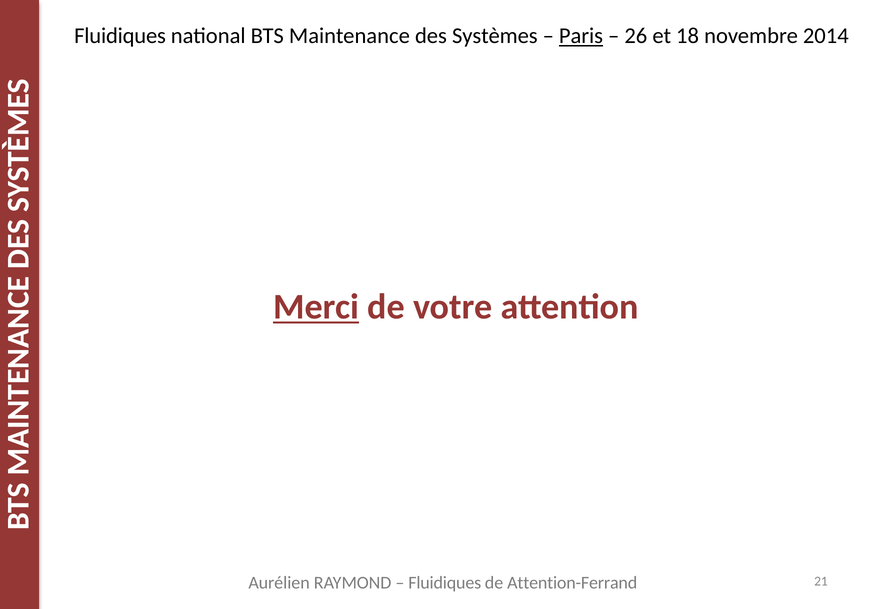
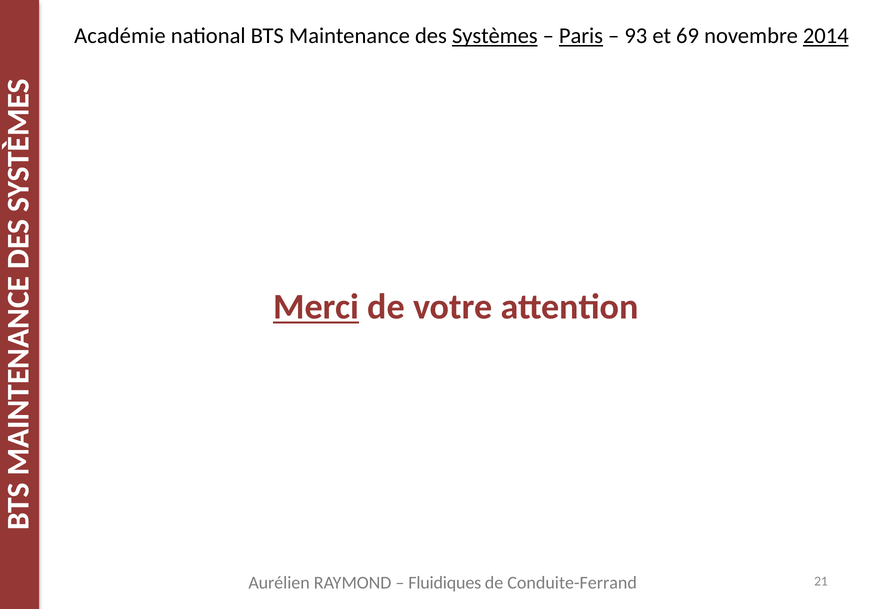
Fluidiques at (120, 36): Fluidiques -> Académie
Systèmes underline: none -> present
26: 26 -> 93
18: 18 -> 69
2014 underline: none -> present
Attention-Ferrand: Attention-Ferrand -> Conduite-Ferrand
